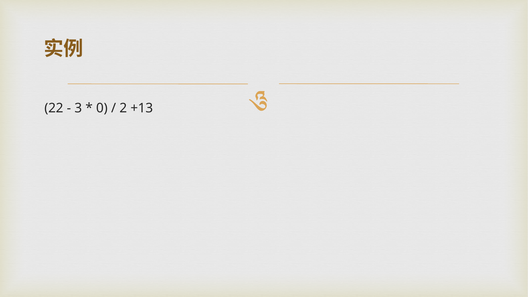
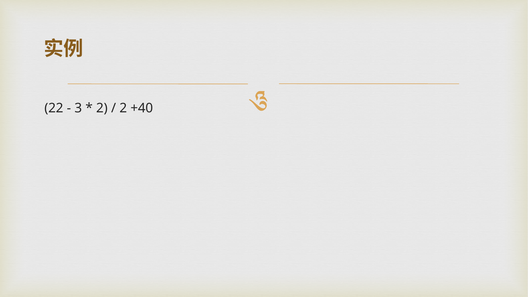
0 at (102, 108): 0 -> 2
+13: +13 -> +40
